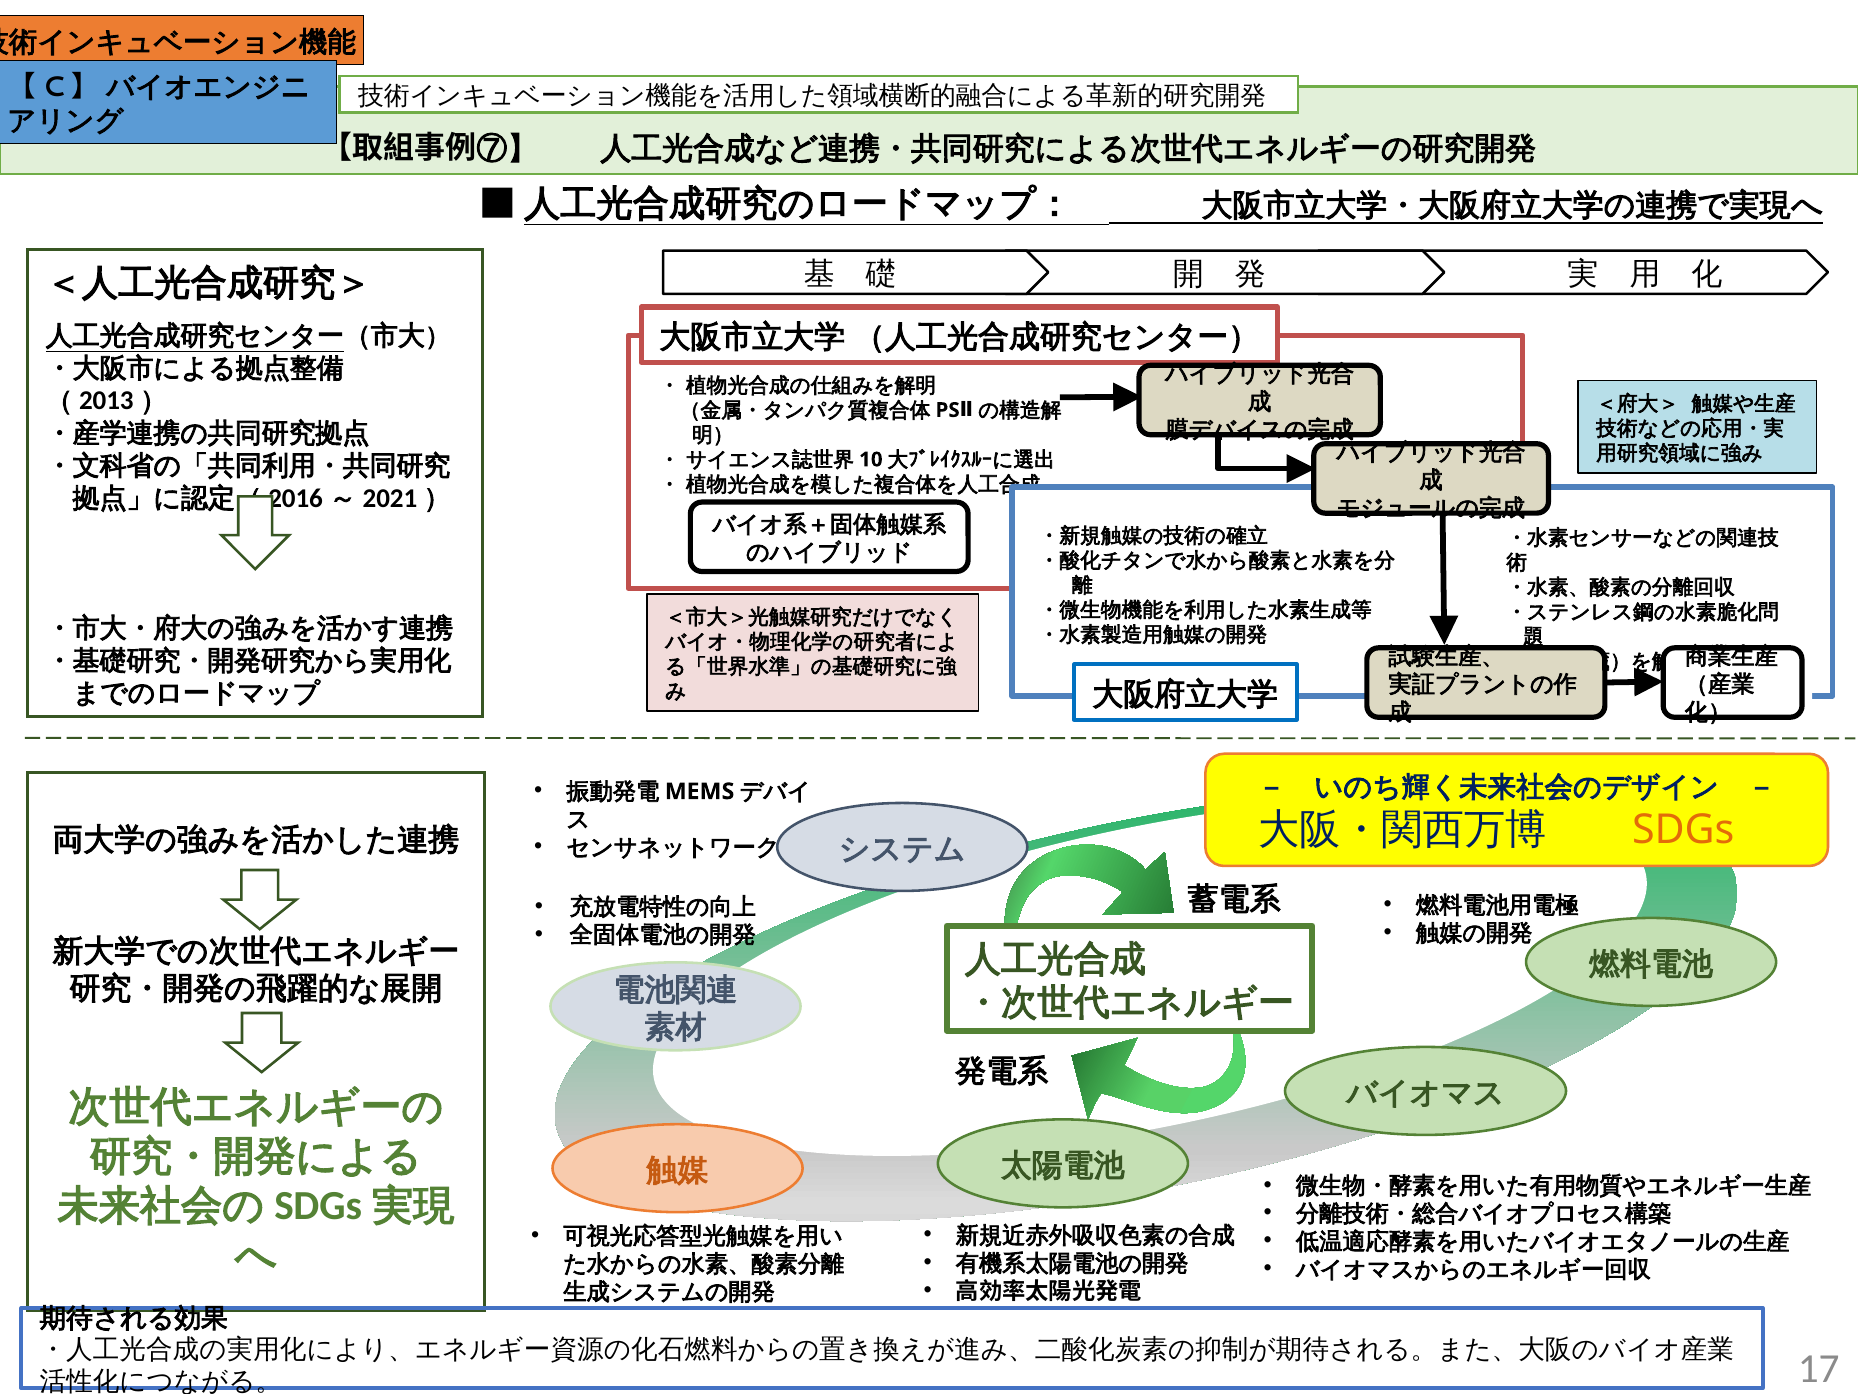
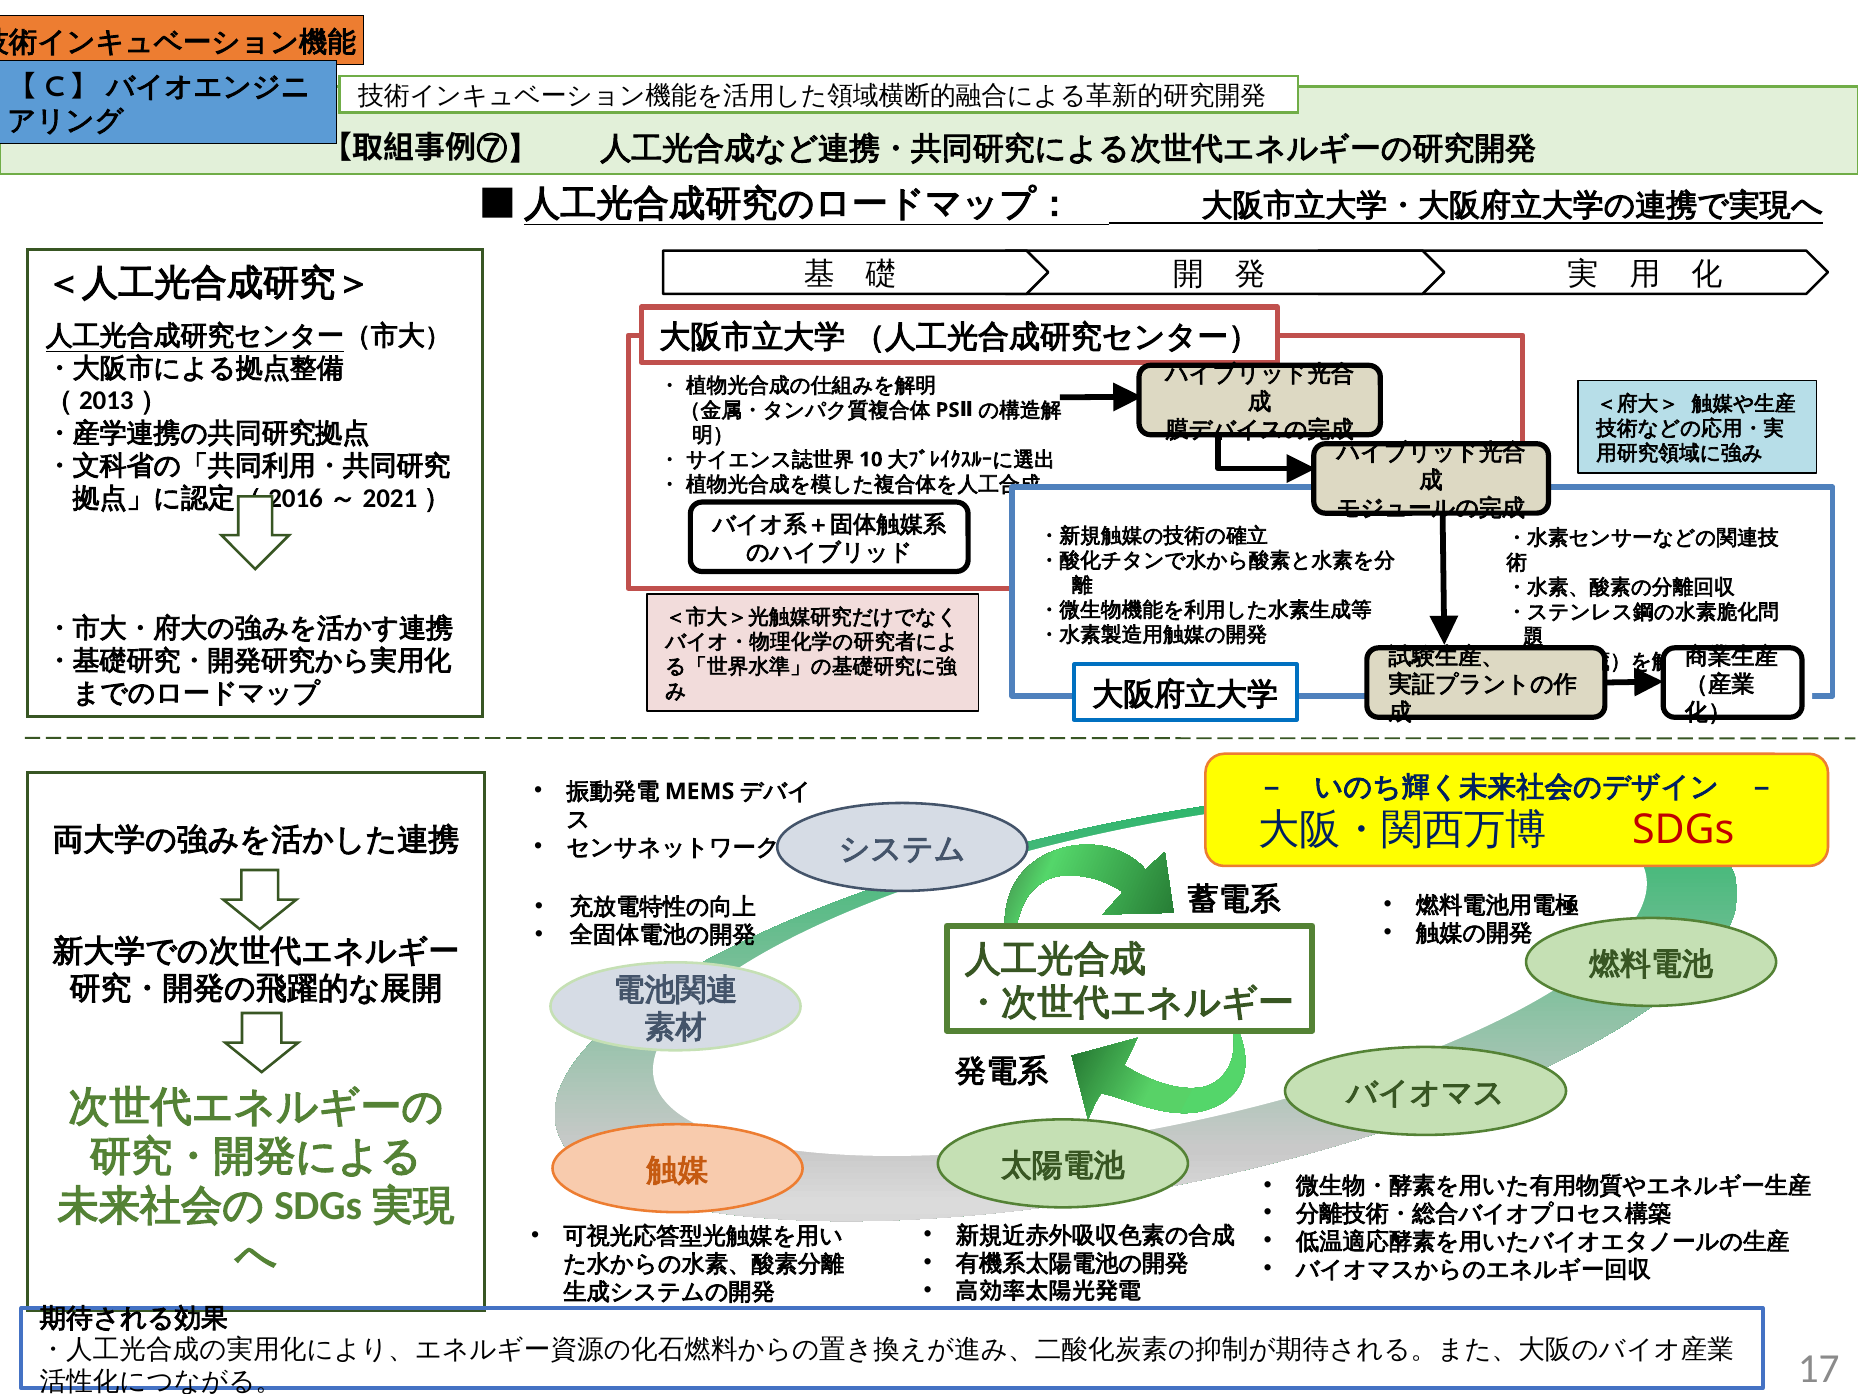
SDGs colour: orange -> red
